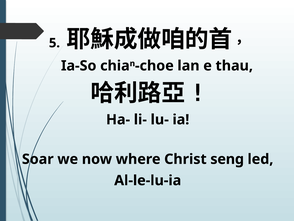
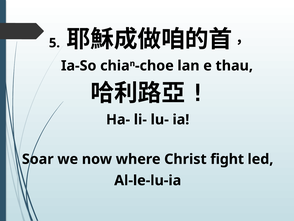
seng: seng -> fight
